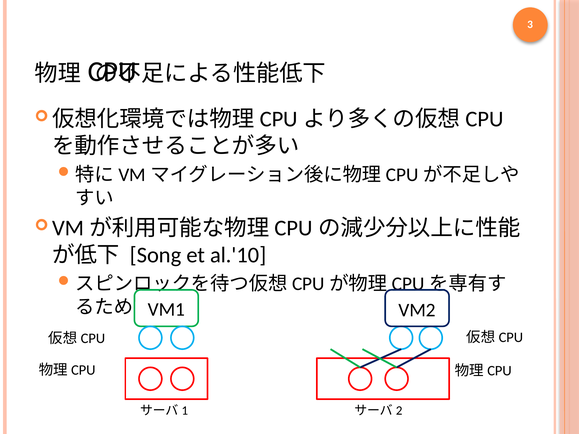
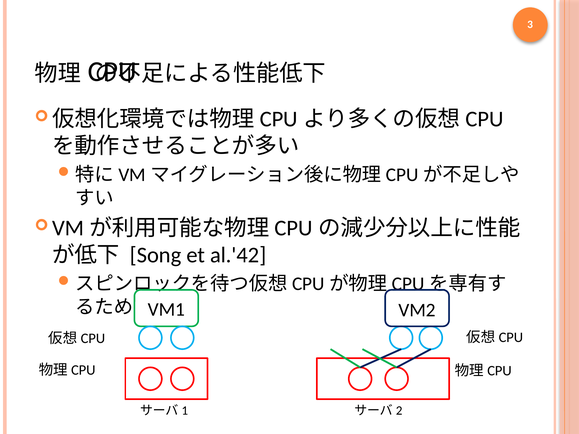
al.'10: al.'10 -> al.'42
